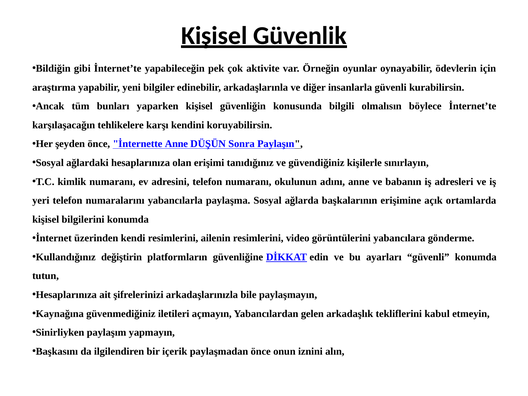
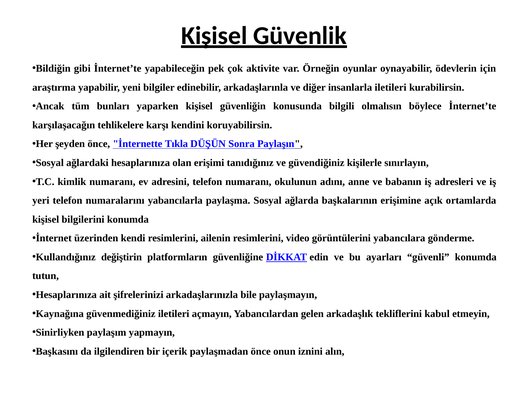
insanlarla güvenli: güvenli -> iletileri
İnternette Anne: Anne -> Tıkla
